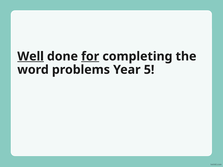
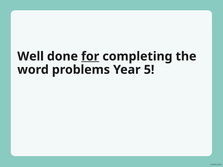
Well underline: present -> none
